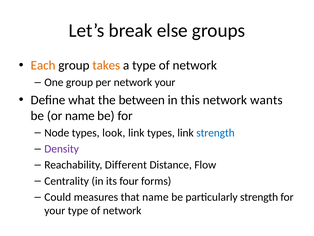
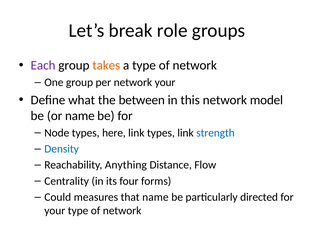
else: else -> role
Each colour: orange -> purple
wants: wants -> model
look: look -> here
Density colour: purple -> blue
Different: Different -> Anything
particularly strength: strength -> directed
